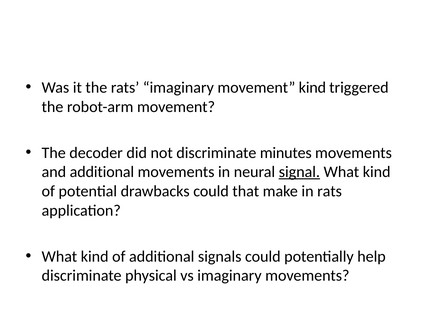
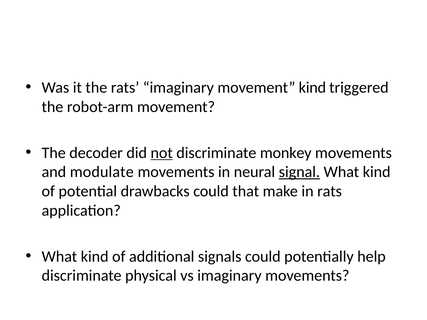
not underline: none -> present
minutes: minutes -> monkey
and additional: additional -> modulate
